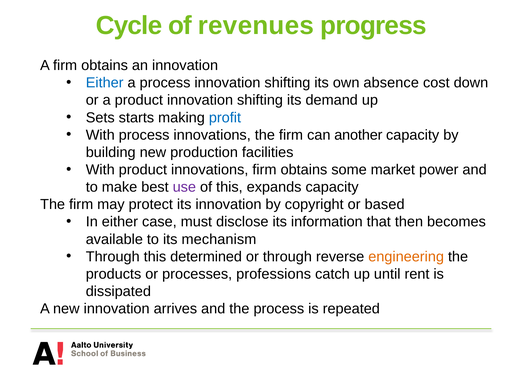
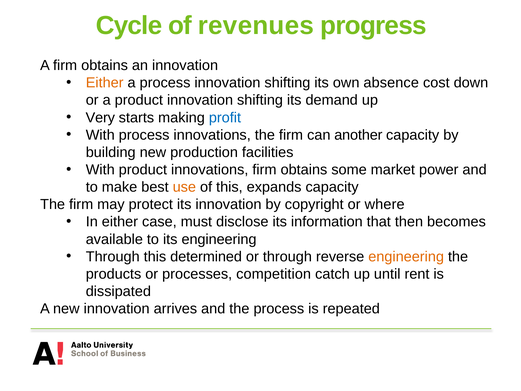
Either at (105, 83) colour: blue -> orange
Sets: Sets -> Very
use colour: purple -> orange
based: based -> where
its mechanism: mechanism -> engineering
professions: professions -> competition
